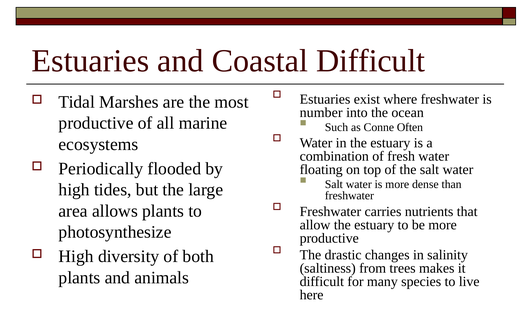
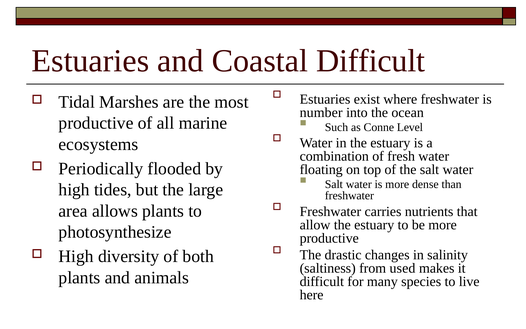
Often: Often -> Level
trees: trees -> used
